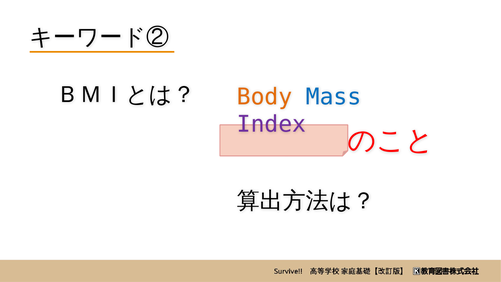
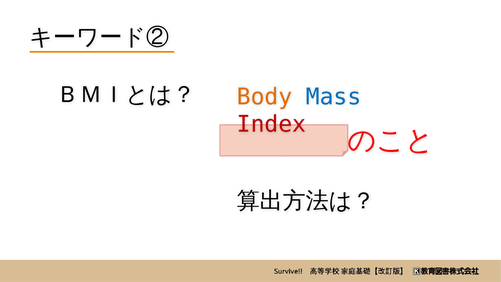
Index colour: purple -> red
